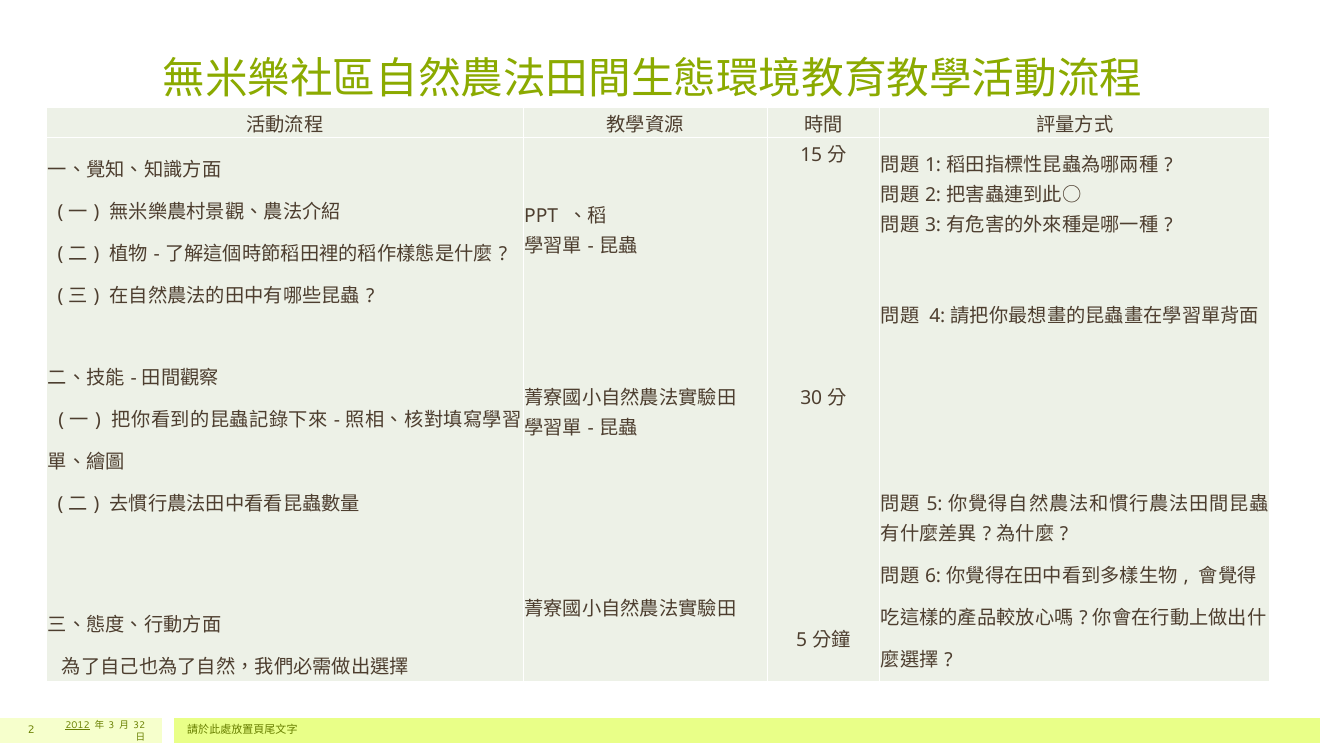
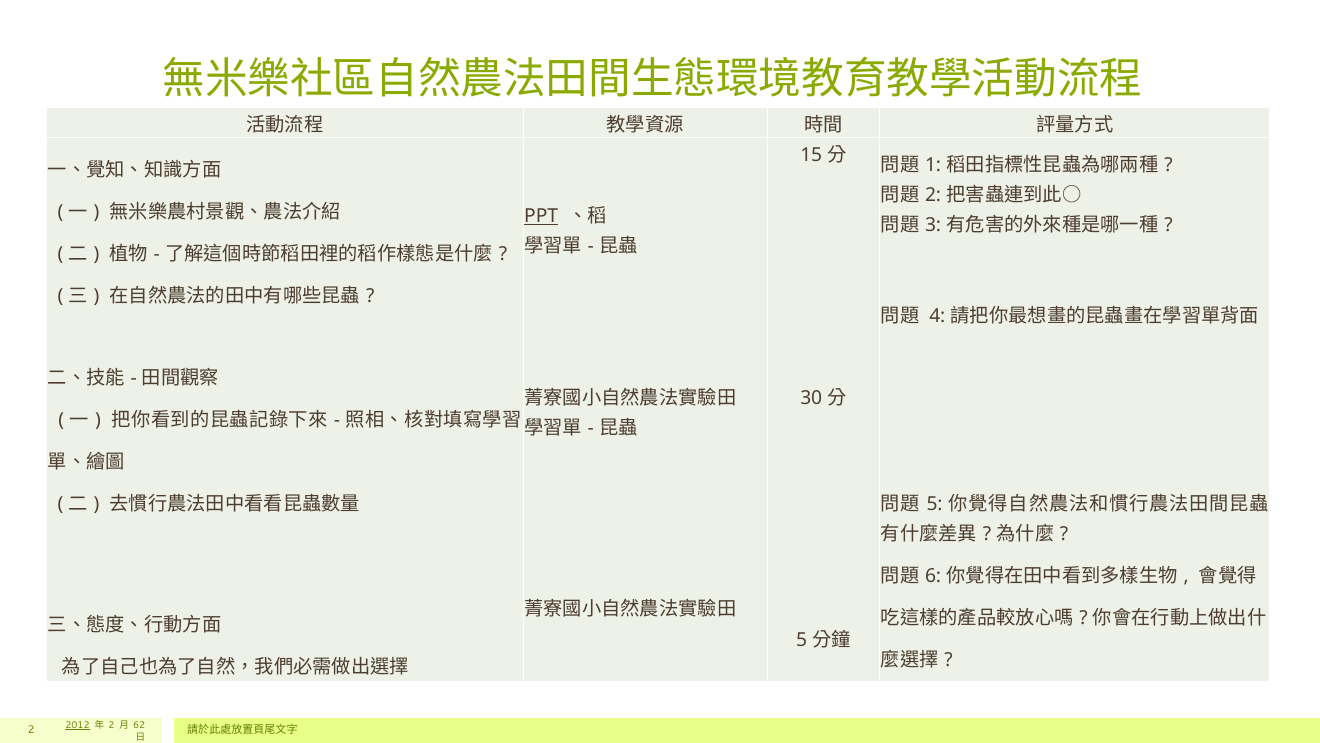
PPT underline: none -> present
3 at (111, 725): 3 -> 2
32: 32 -> 62
